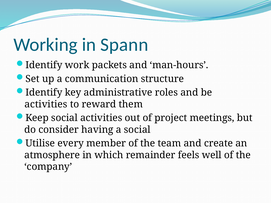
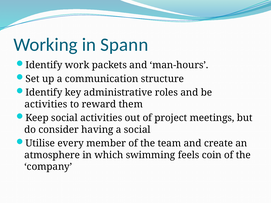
remainder: remainder -> swimming
well: well -> coin
